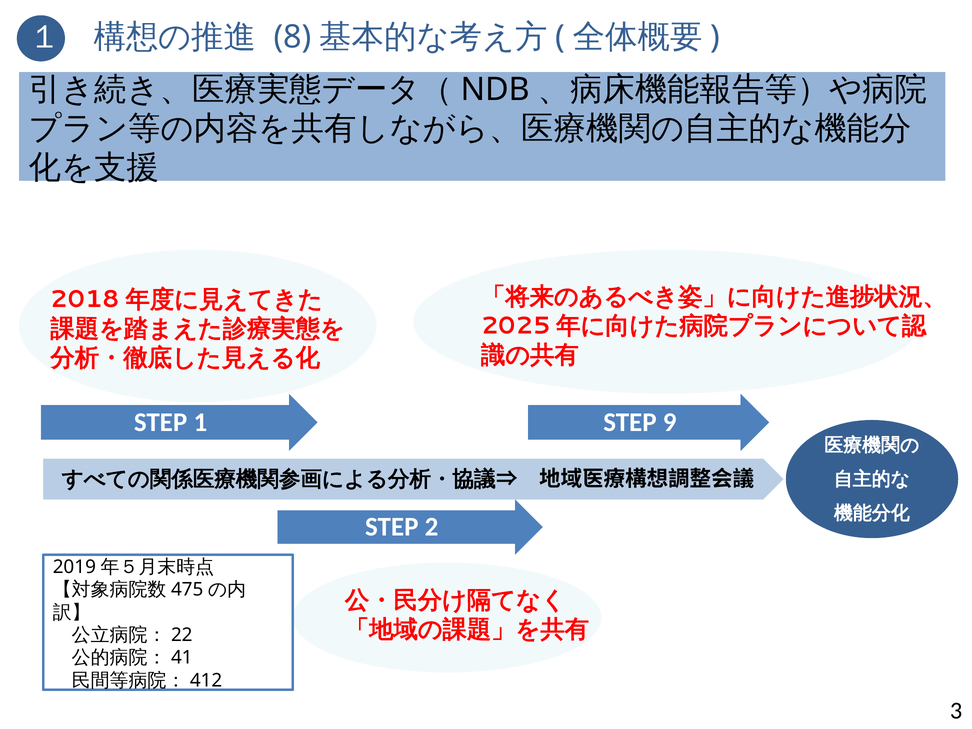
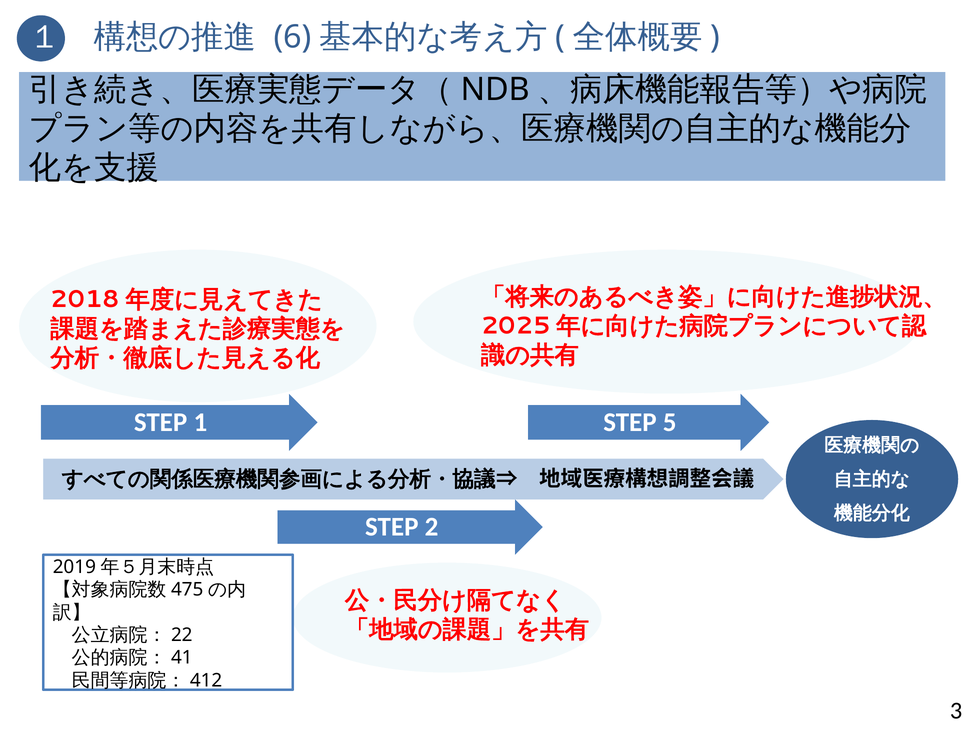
8: 8 -> 6
9: 9 -> 5
